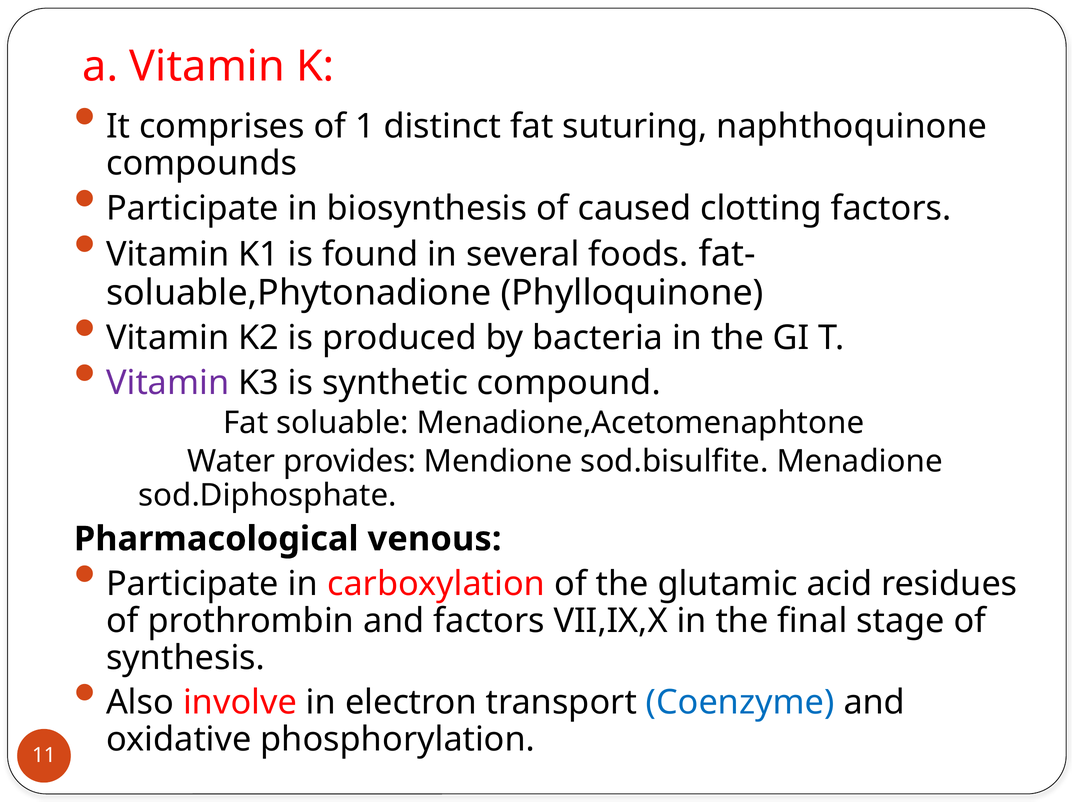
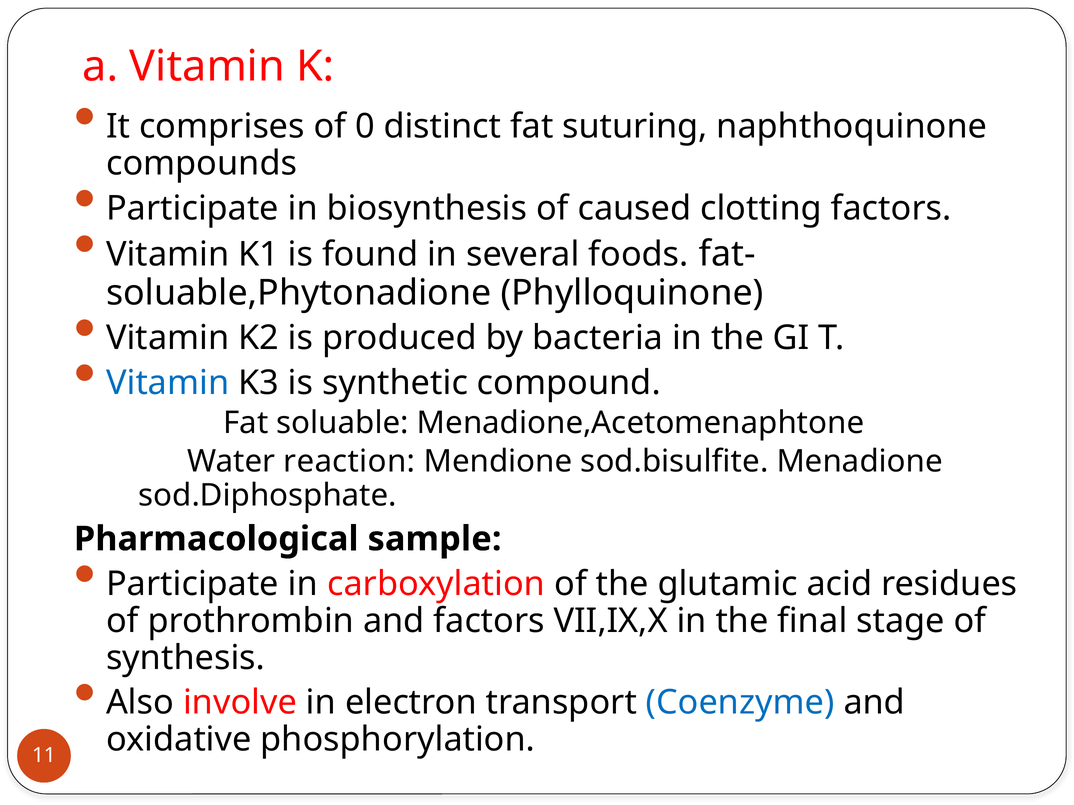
1: 1 -> 0
Vitamin at (168, 383) colour: purple -> blue
provides: provides -> reaction
venous: venous -> sample
